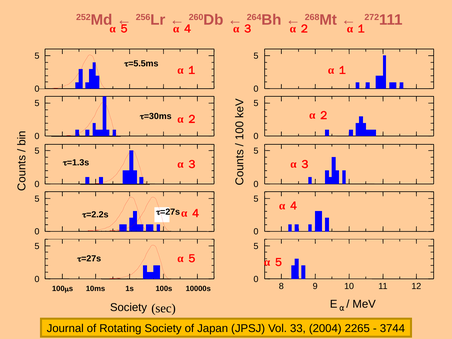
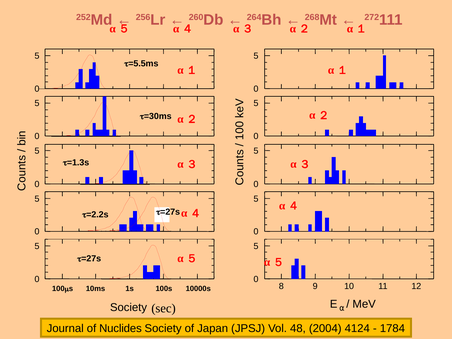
Rotating: Rotating -> Nuclides
33: 33 -> 48
2265: 2265 -> 4124
3744: 3744 -> 1784
